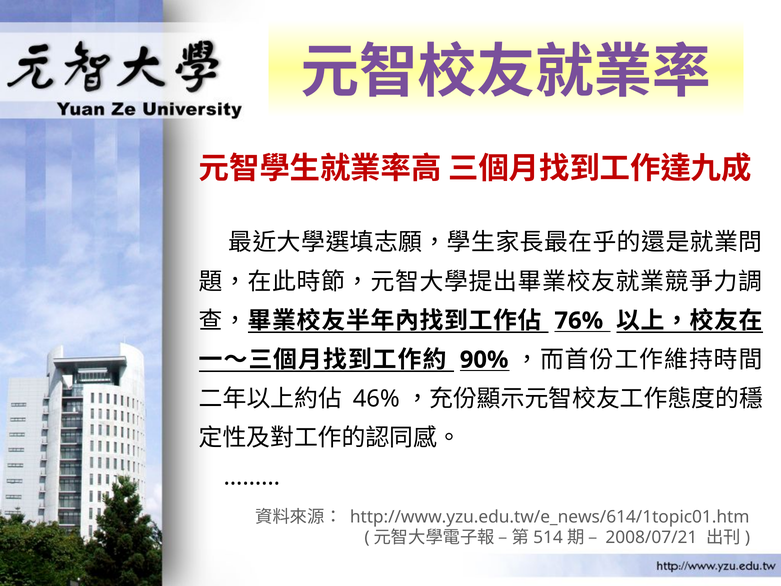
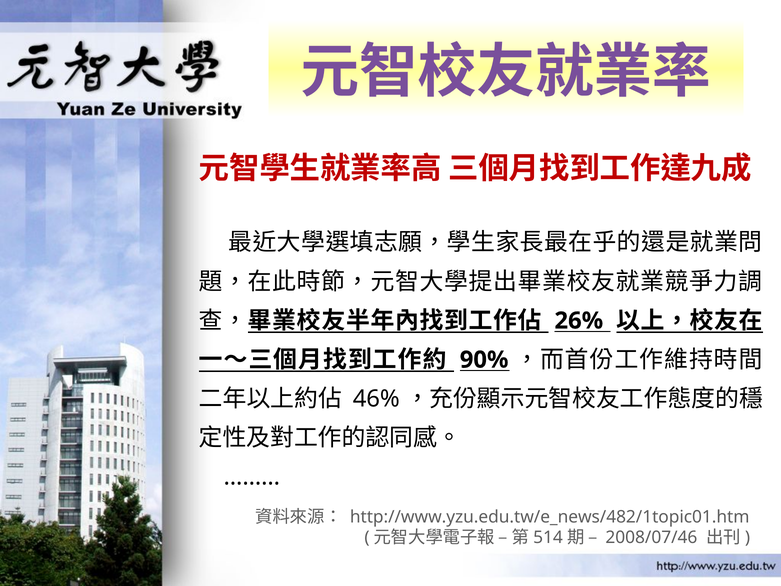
76%: 76% -> 26%
http://www.yzu.edu.tw/e_news/614/1topic01.htm: http://www.yzu.edu.tw/e_news/614/1topic01.htm -> http://www.yzu.edu.tw/e_news/482/1topic01.htm
2008/07/21: 2008/07/21 -> 2008/07/46
